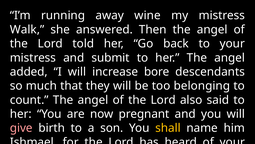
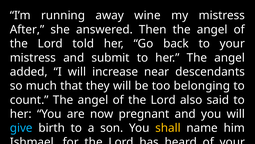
Walk: Walk -> After
bore: bore -> near
give colour: pink -> light blue
